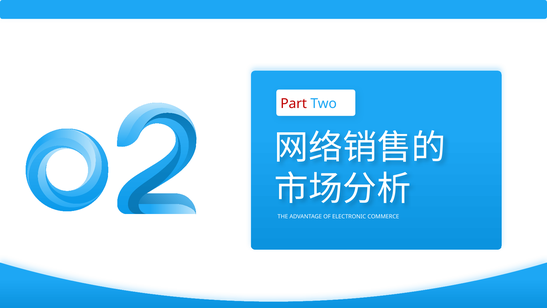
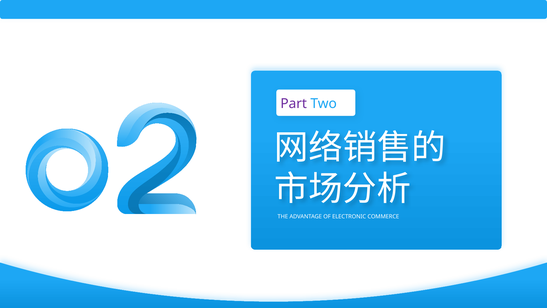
Part colour: red -> purple
